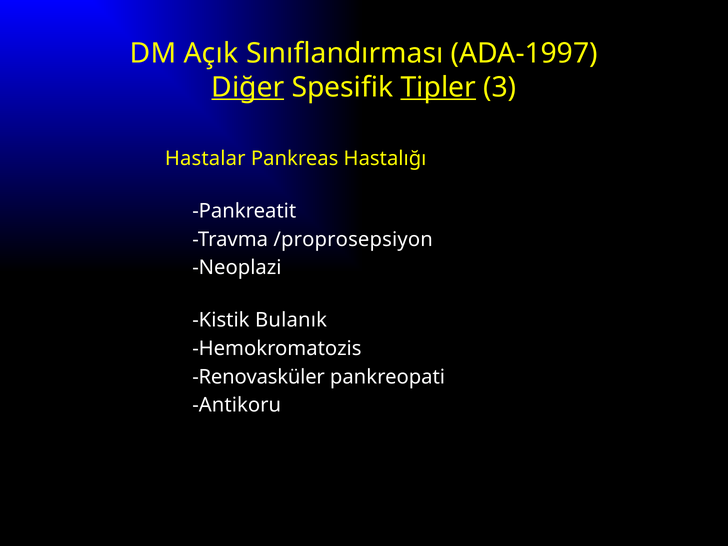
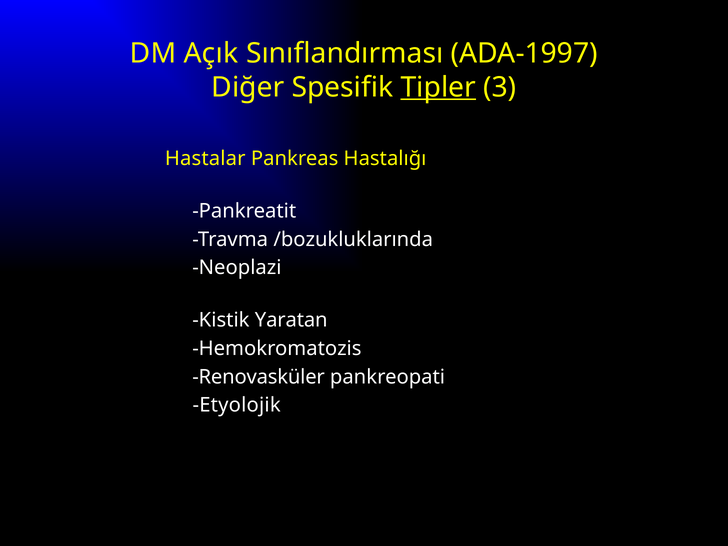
Diğer underline: present -> none
/proprosepsiyon: /proprosepsiyon -> /bozukluklarında
Bulanık: Bulanık -> Yaratan
Antikoru: Antikoru -> Etyolojik
